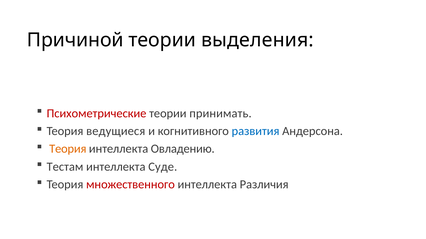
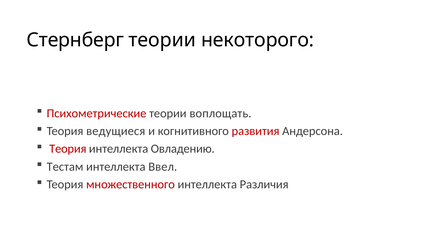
Причиной: Причиной -> Стернберг
выделения: выделения -> некоторого
принимать: принимать -> воплощать
развития colour: blue -> red
Теория at (68, 149) colour: orange -> red
Суде: Суде -> Ввел
